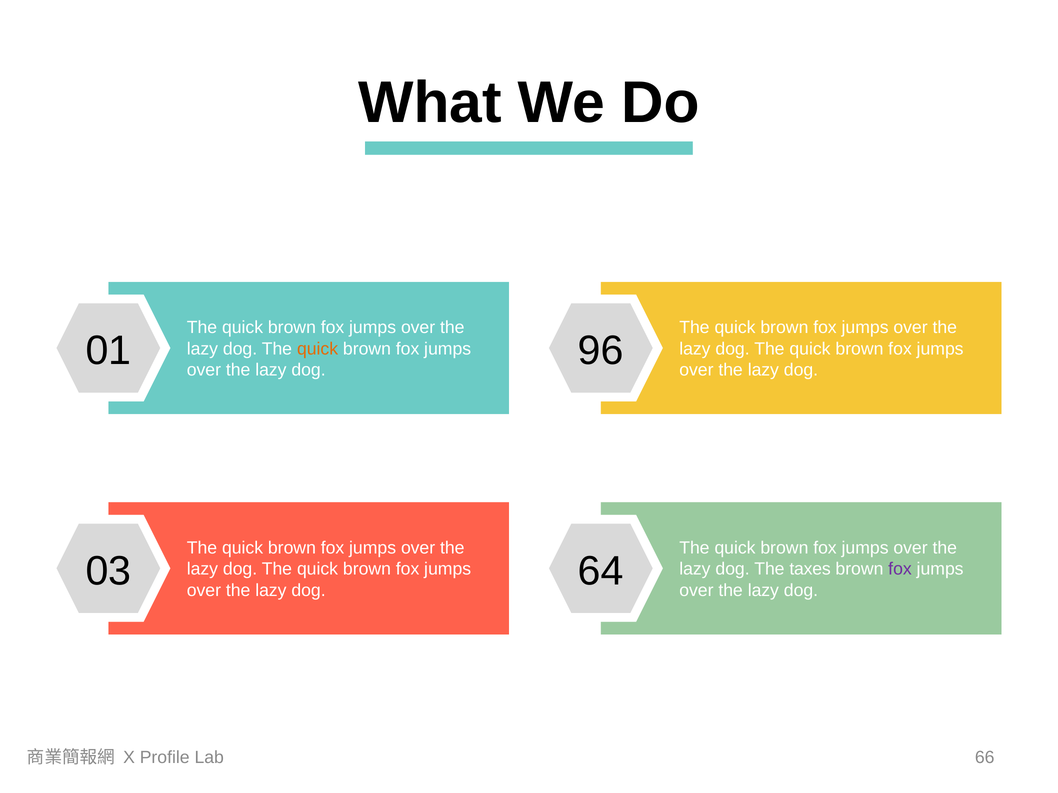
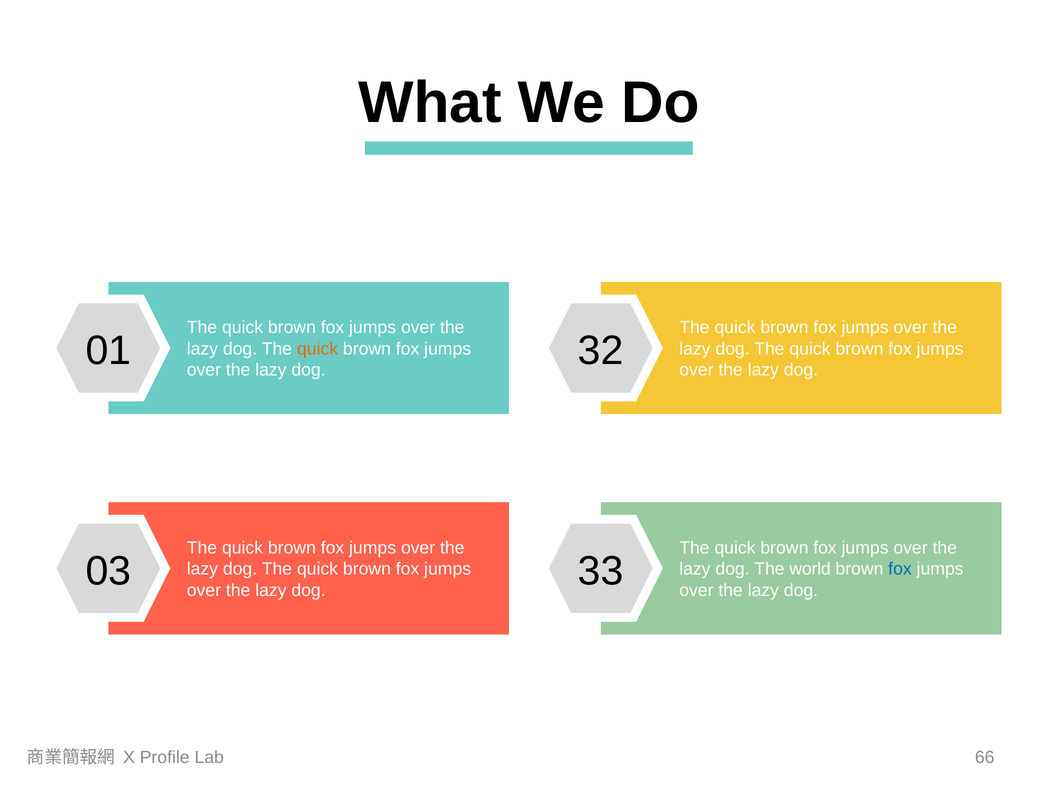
96: 96 -> 32
taxes: taxes -> world
fox at (900, 569) colour: purple -> blue
64: 64 -> 33
